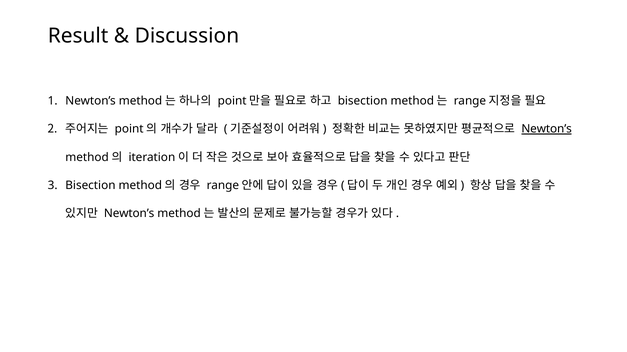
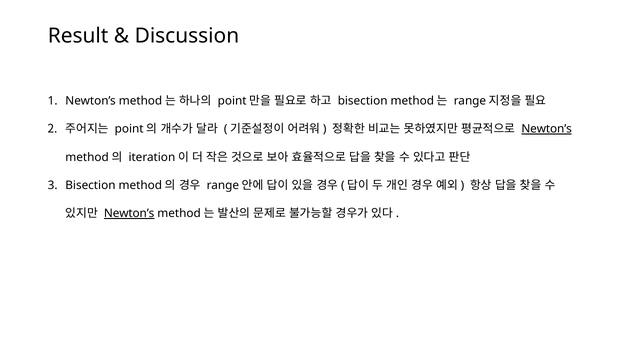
Newton’s at (129, 214) underline: none -> present
